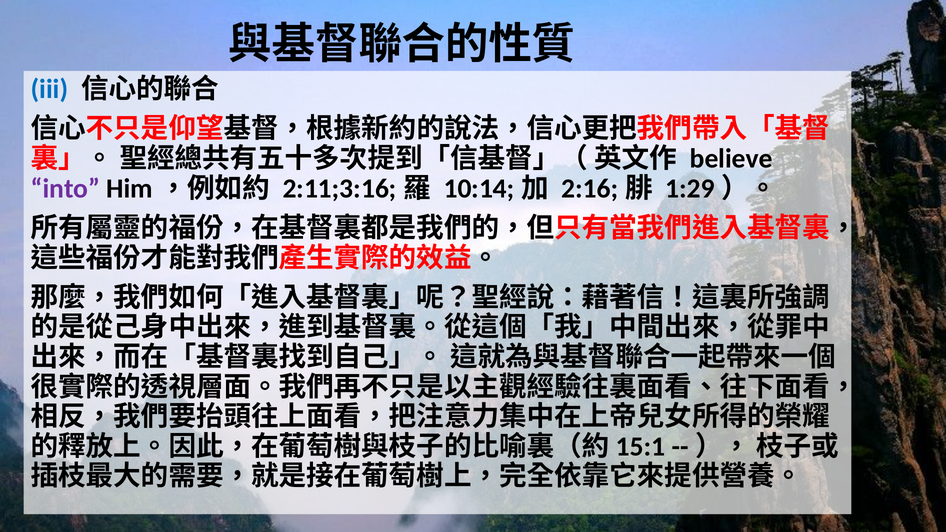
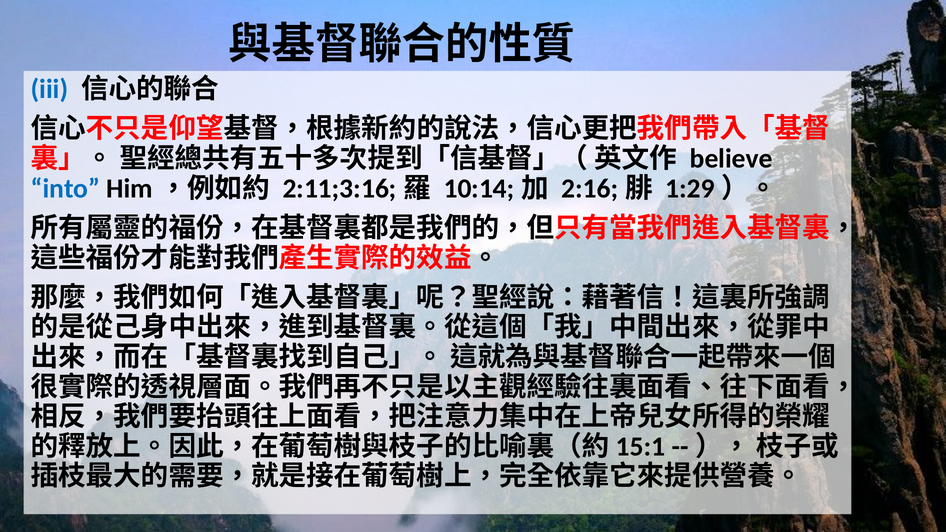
into colour: purple -> blue
